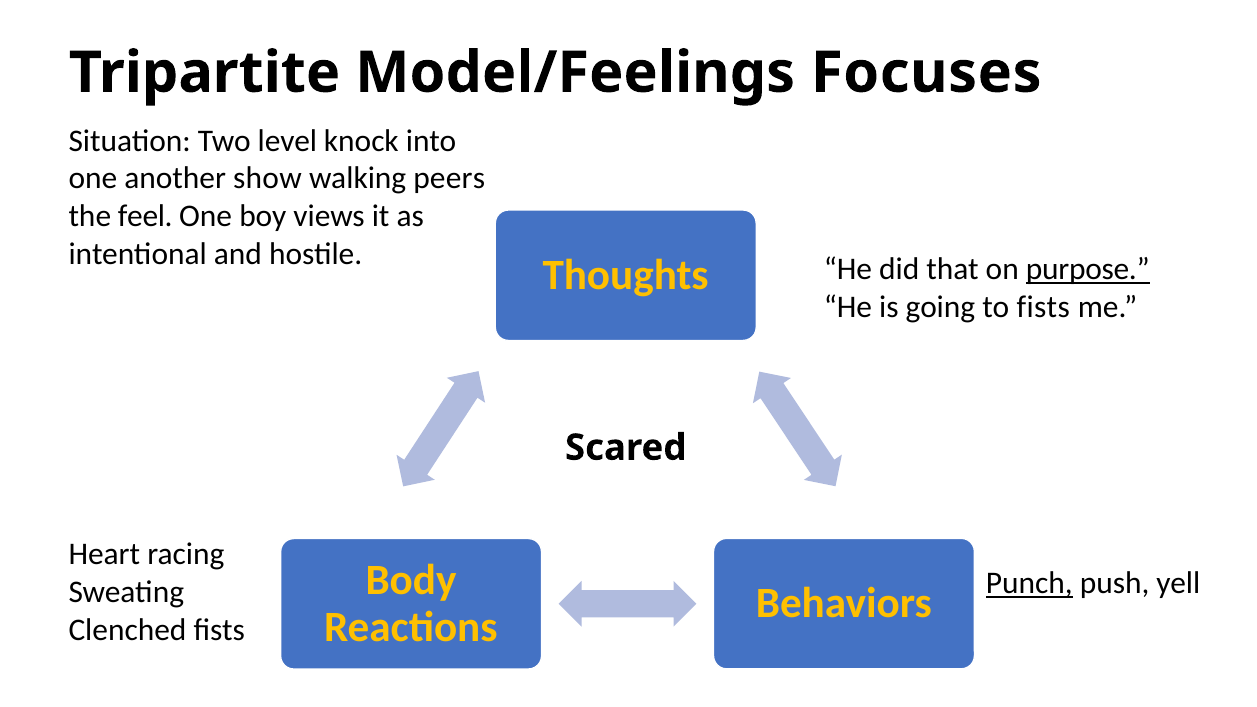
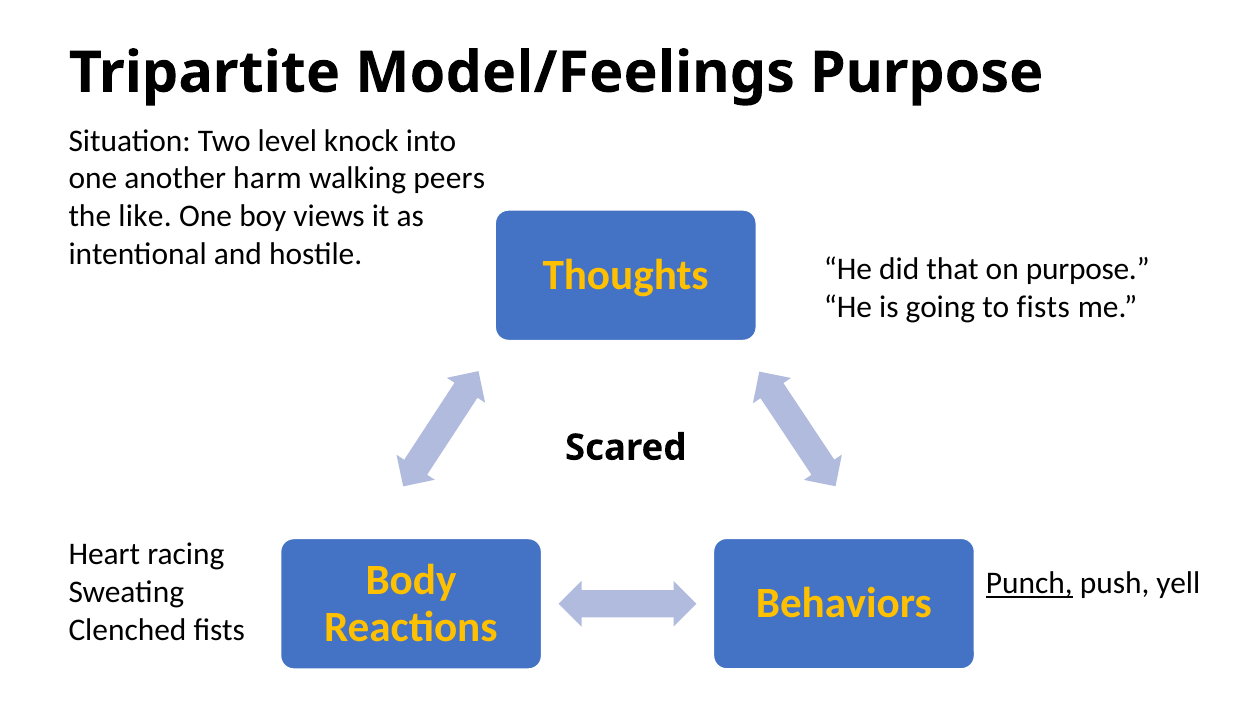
Model/Feelings Focuses: Focuses -> Purpose
show: show -> harm
feel: feel -> like
purpose at (1088, 270) underline: present -> none
